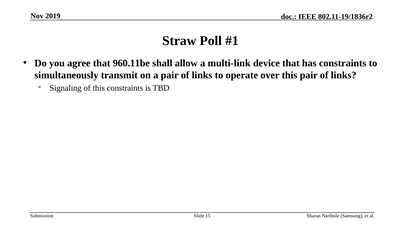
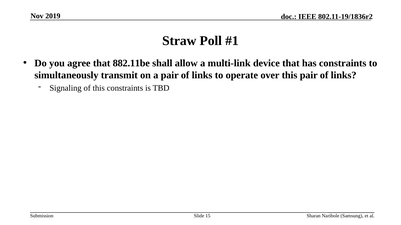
960.11be: 960.11be -> 882.11be
